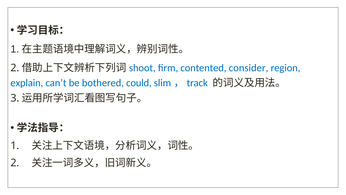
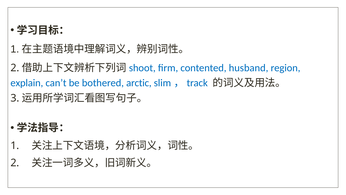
consider: consider -> husband
could: could -> arctic
